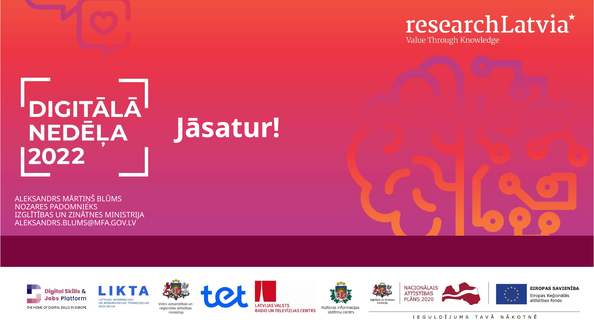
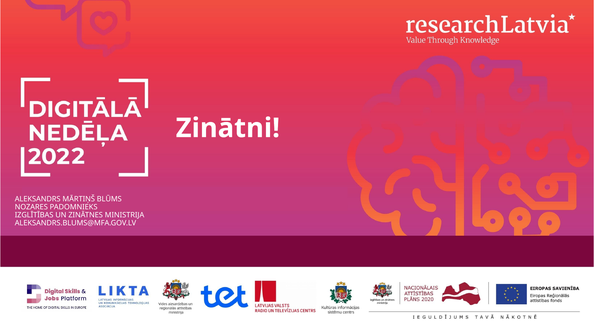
Jāsatur: Jāsatur -> Zinātni
